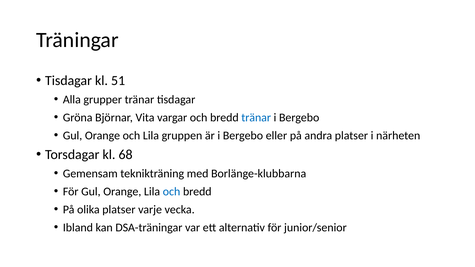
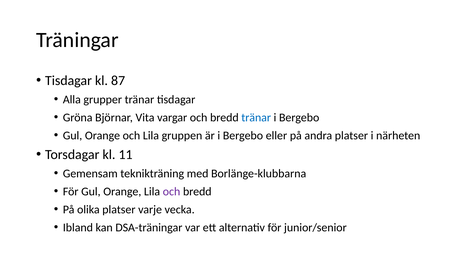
51: 51 -> 87
68: 68 -> 11
och at (172, 192) colour: blue -> purple
